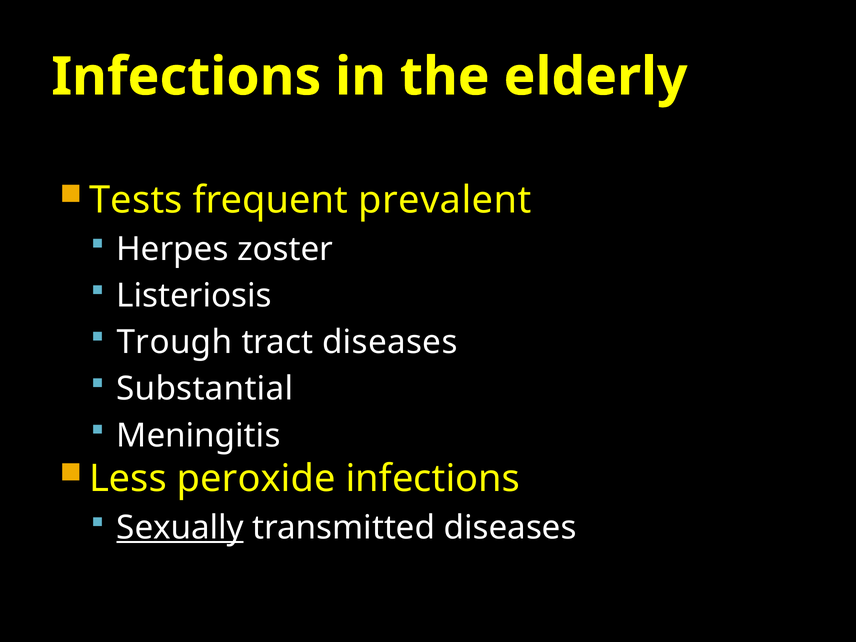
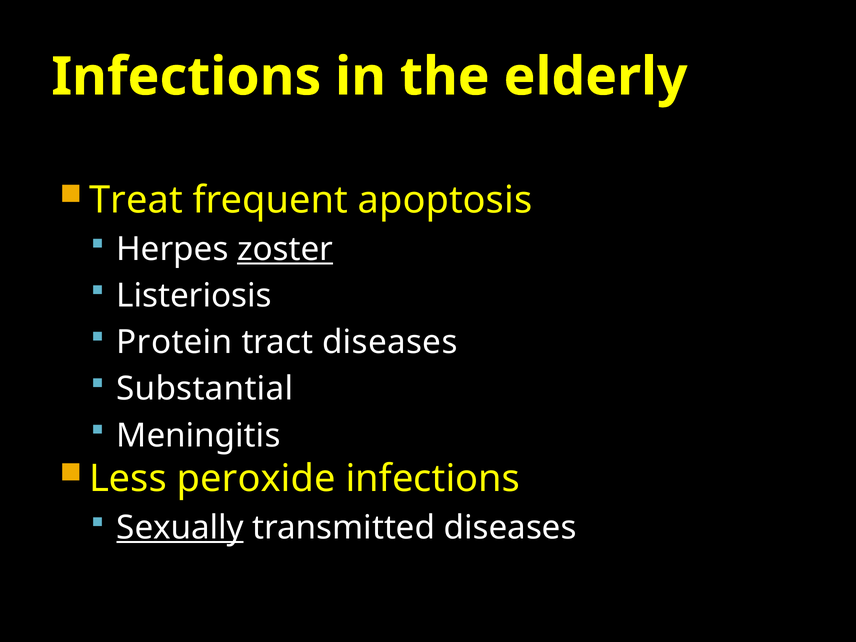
Tests: Tests -> Treat
prevalent: prevalent -> apoptosis
zoster underline: none -> present
Trough: Trough -> Protein
